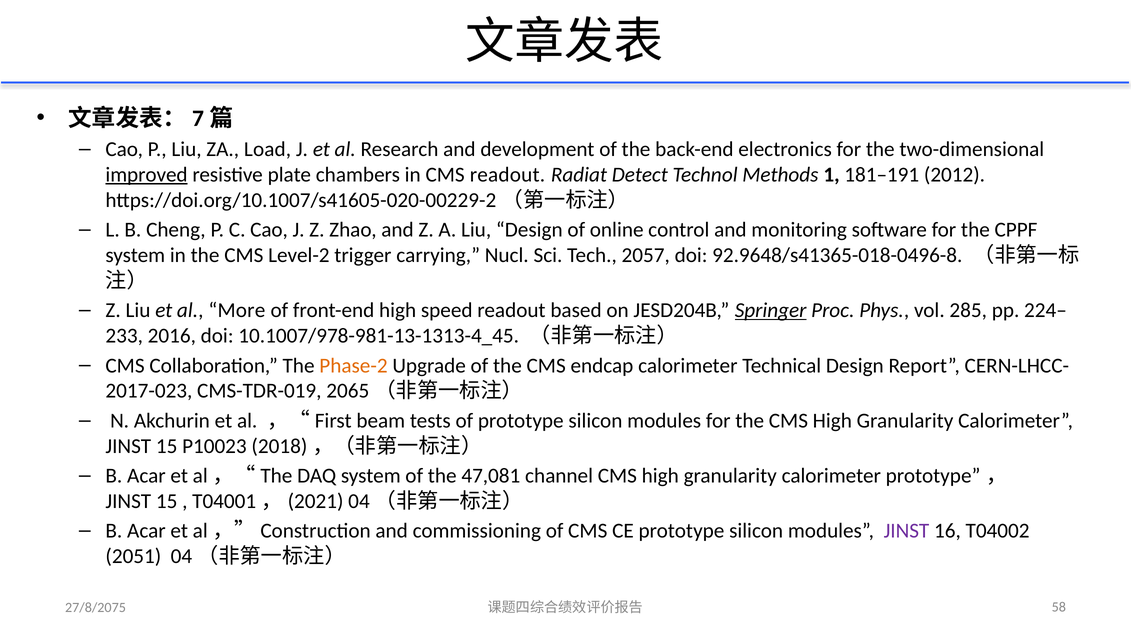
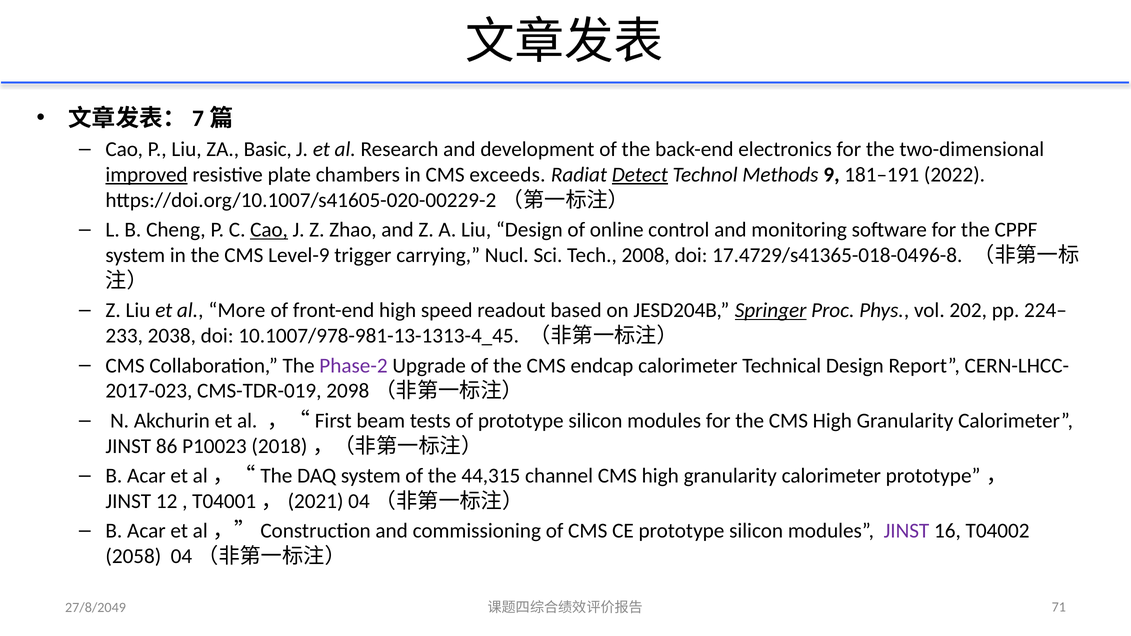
Load: Load -> Basic
CMS readout: readout -> exceeds
Detect underline: none -> present
1: 1 -> 9
2012: 2012 -> 2022
Cao at (269, 230) underline: none -> present
Level-2: Level-2 -> Level-9
2057: 2057 -> 2008
92.9648/s41365-018-0496-8: 92.9648/s41365-018-0496-8 -> 17.4729/s41365-018-0496-8
285: 285 -> 202
2016: 2016 -> 2038
Phase-2 colour: orange -> purple
2065: 2065 -> 2098
15 at (167, 446): 15 -> 86
47,081: 47,081 -> 44,315
15 at (167, 501): 15 -> 12
2051: 2051 -> 2058
27/8/2075: 27/8/2075 -> 27/8/2049
58: 58 -> 71
